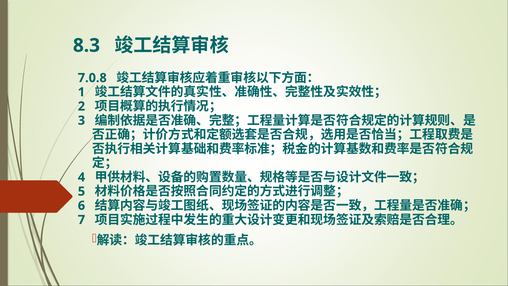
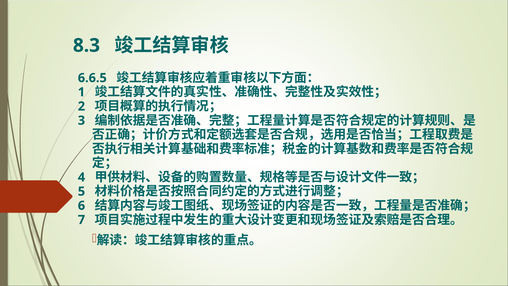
7.0.8: 7.0.8 -> 6.6.5
